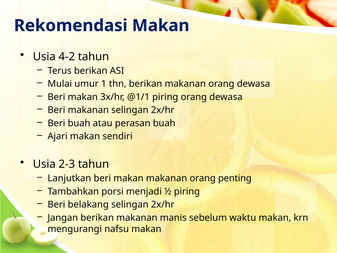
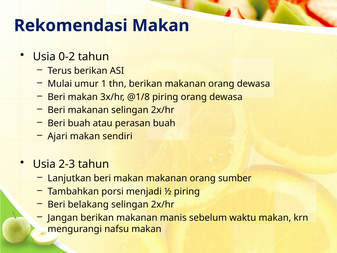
4-2: 4-2 -> 0-2
@1/1: @1/1 -> @1/8
penting: penting -> sumber
